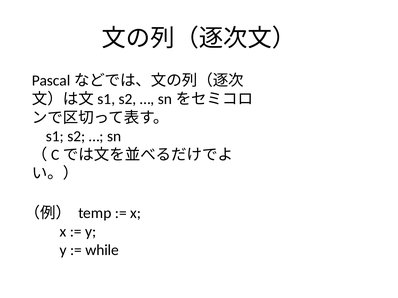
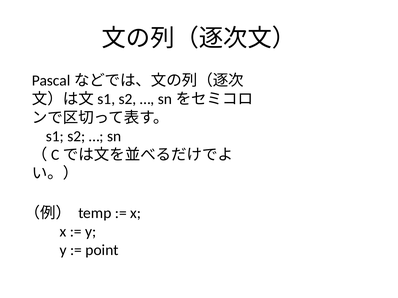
while: while -> point
